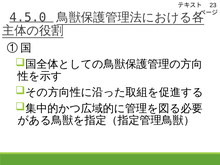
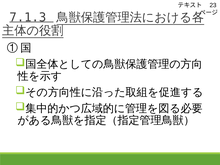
4.5.0: 4.5.0 -> 7.1.3
